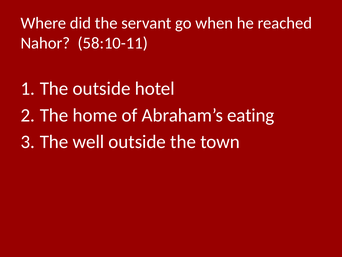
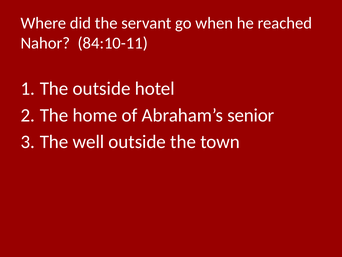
58:10-11: 58:10-11 -> 84:10-11
eating: eating -> senior
